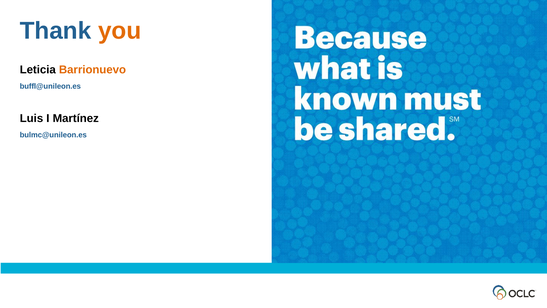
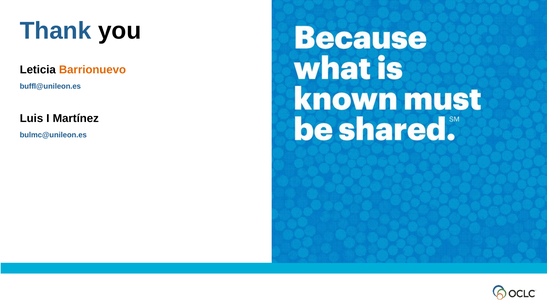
you colour: orange -> black
